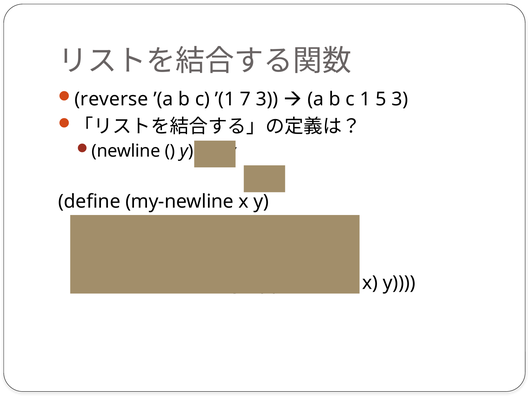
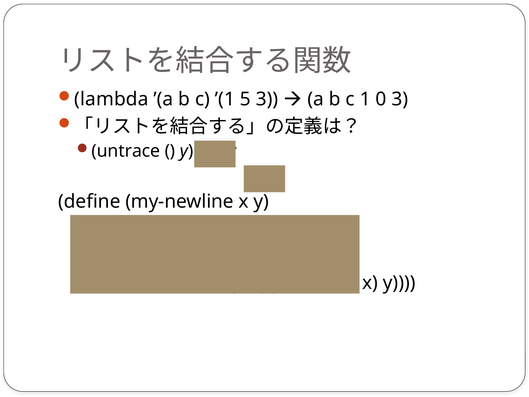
reverse: reverse -> lambda
7: 7 -> 5
5: 5 -> 0
newline: newline -> untrace
